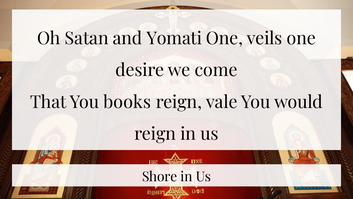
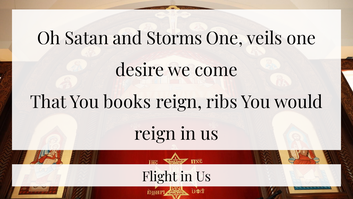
Yomati: Yomati -> Storms
vale: vale -> ribs
Shore: Shore -> Flight
